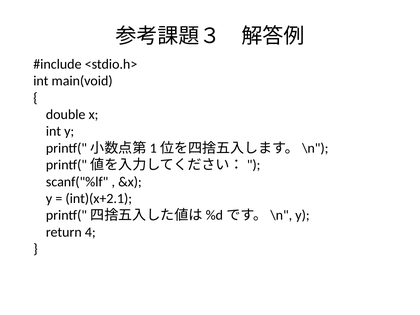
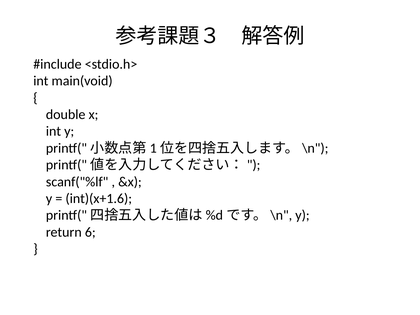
int)(x+2.1: int)(x+2.1 -> int)(x+1.6
4: 4 -> 6
